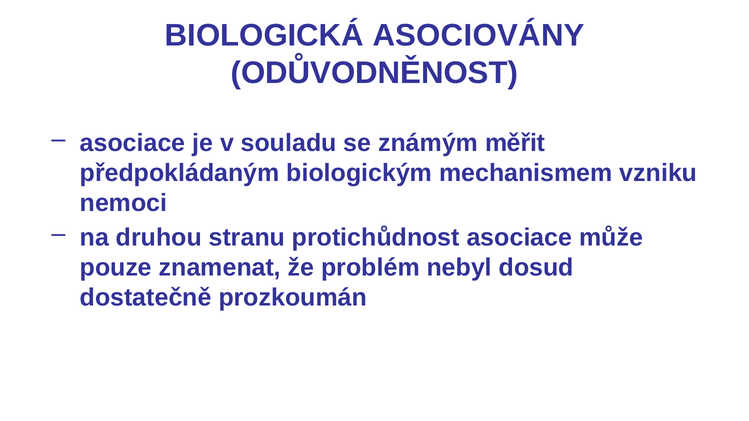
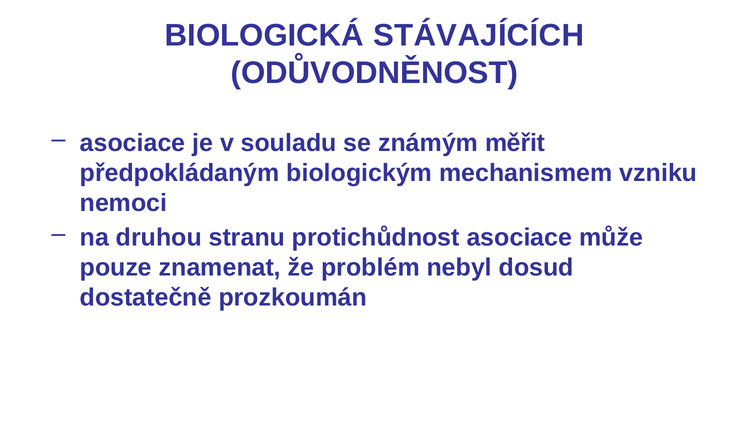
ASOCIOVÁNY: ASOCIOVÁNY -> STÁVAJÍCÍCH
